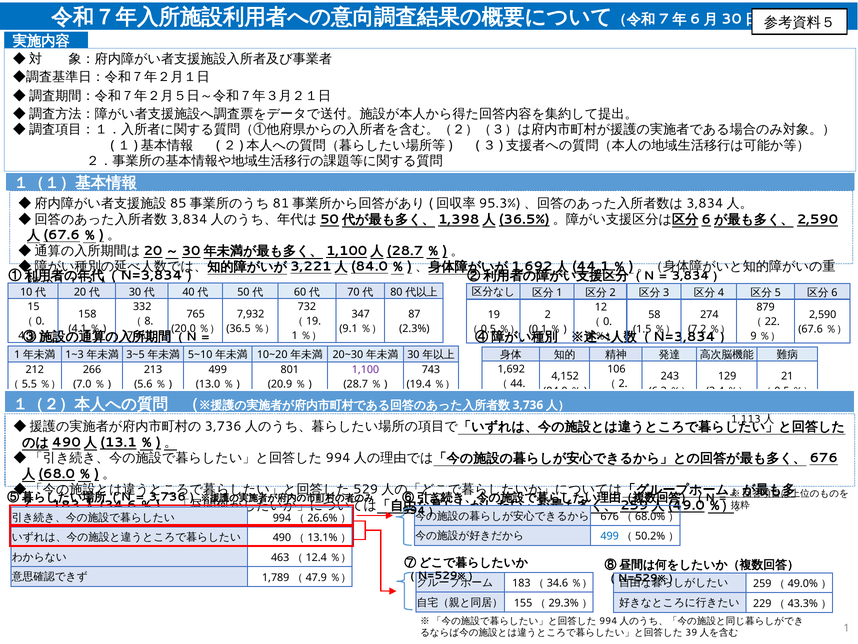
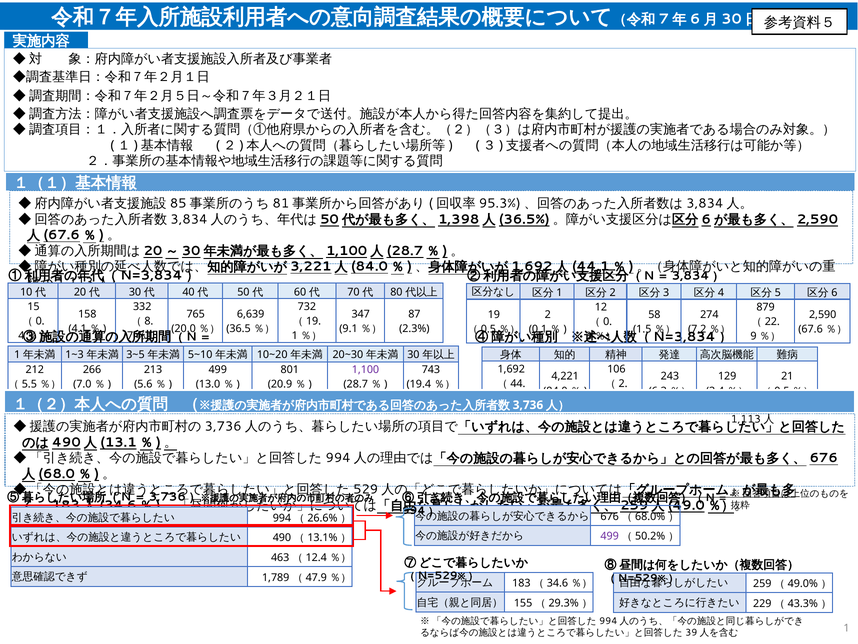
7,932: 7,932 -> 6,639
4,152: 4,152 -> 4,221
499 at (610, 536) colour: blue -> purple
